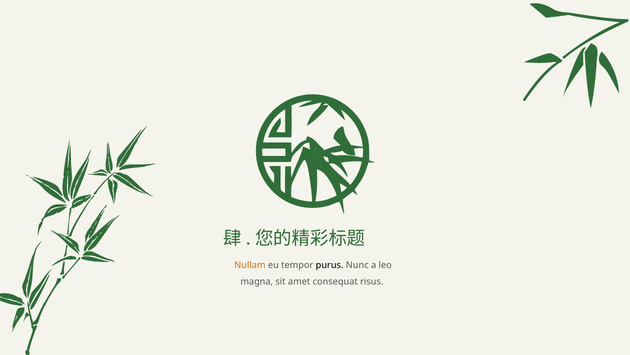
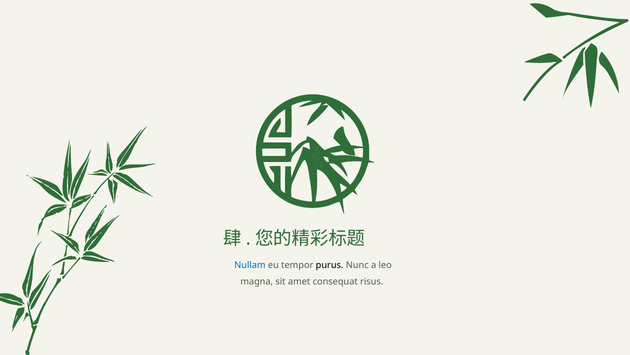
Nullam colour: orange -> blue
